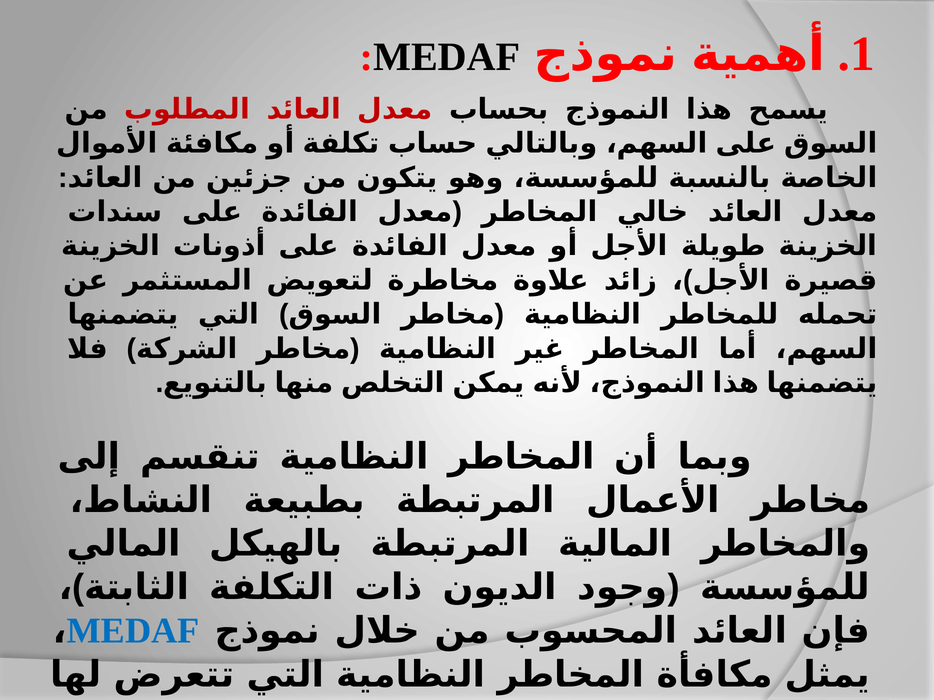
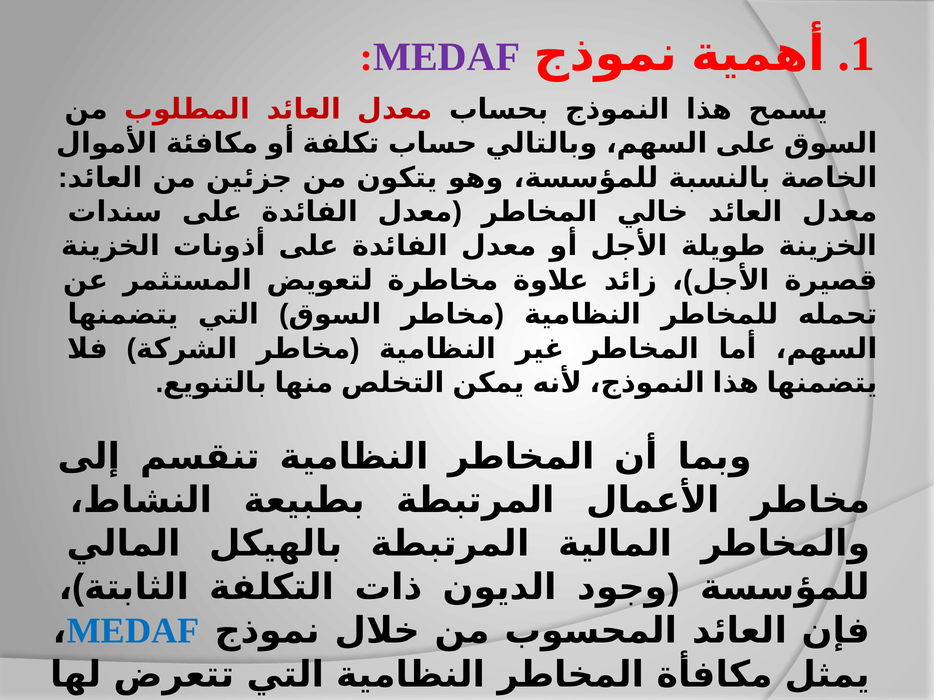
MEDAF at (447, 57) colour: black -> purple
